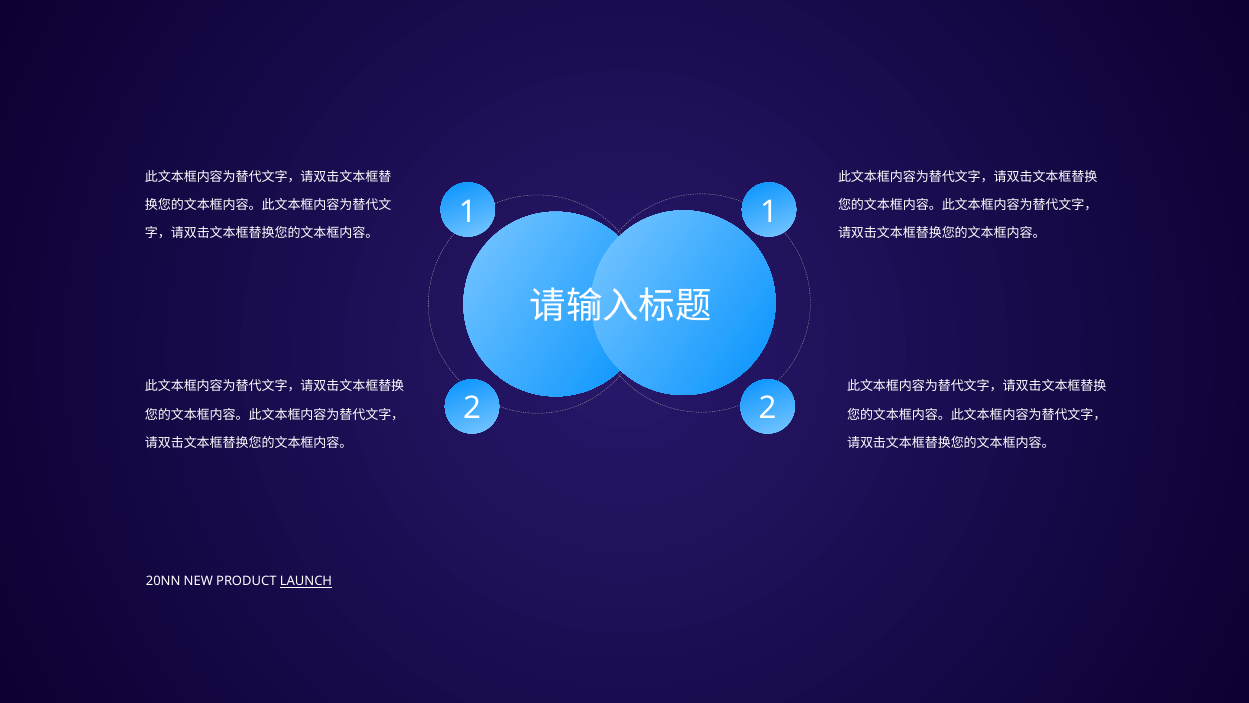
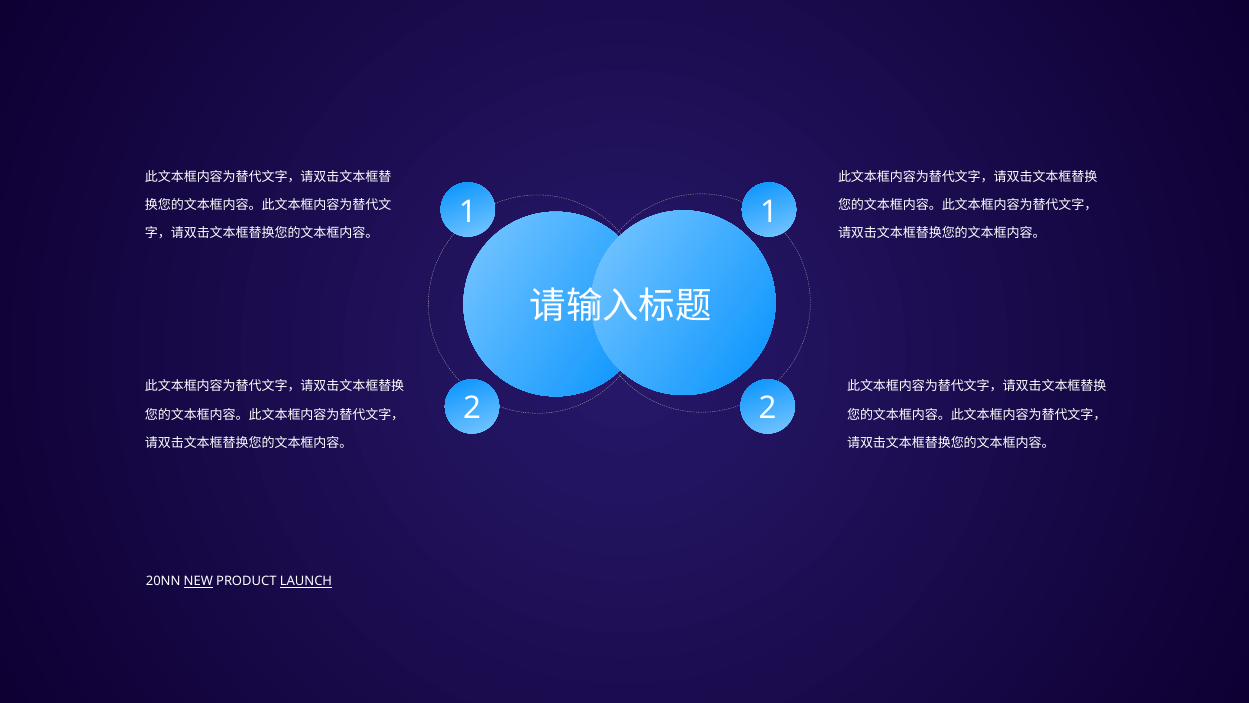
NEW underline: none -> present
